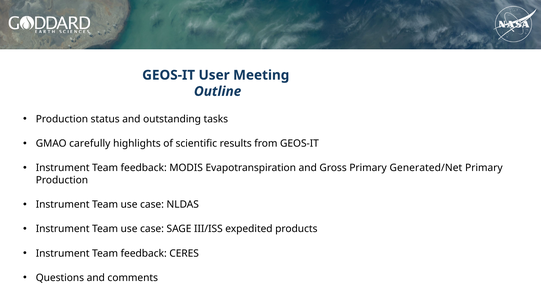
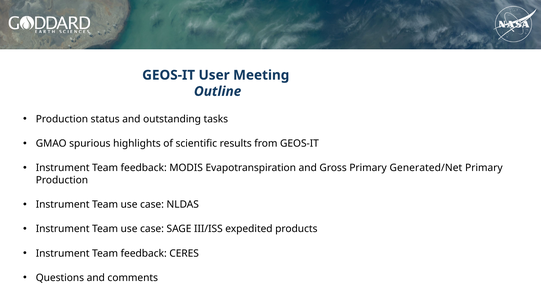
carefully: carefully -> spurious
